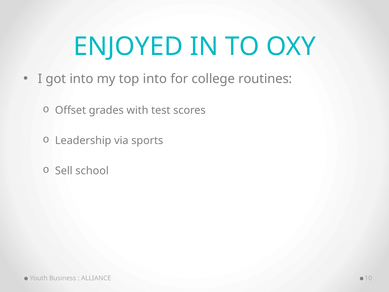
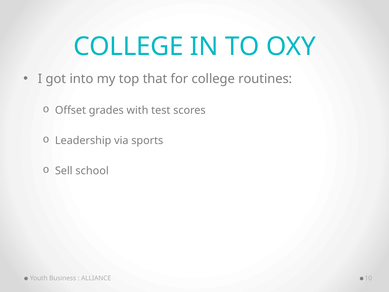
ENJOYED at (128, 46): ENJOYED -> COLLEGE
top into: into -> that
